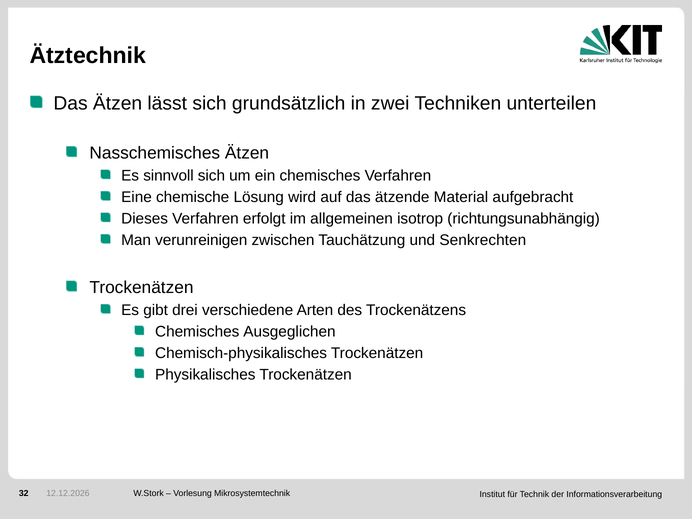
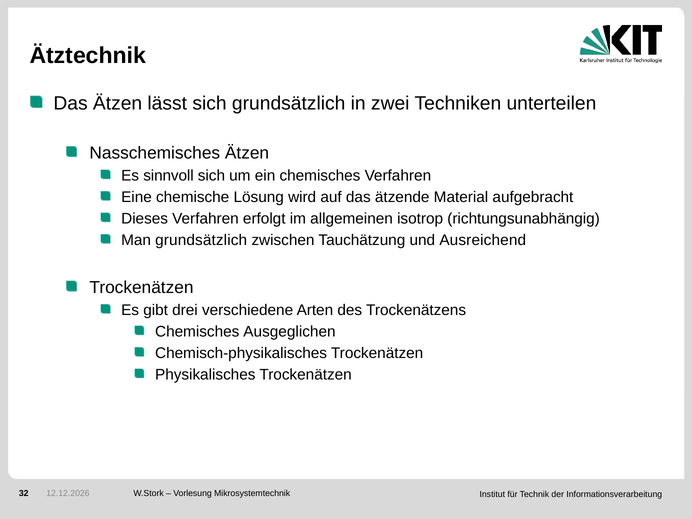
Man verunreinigen: verunreinigen -> grundsätzlich
Senkrechten: Senkrechten -> Ausreichend
